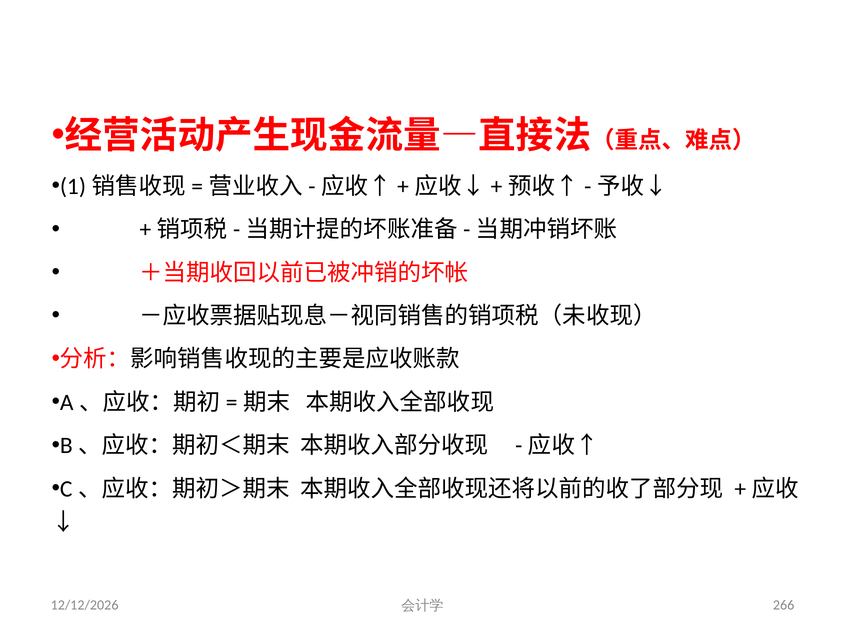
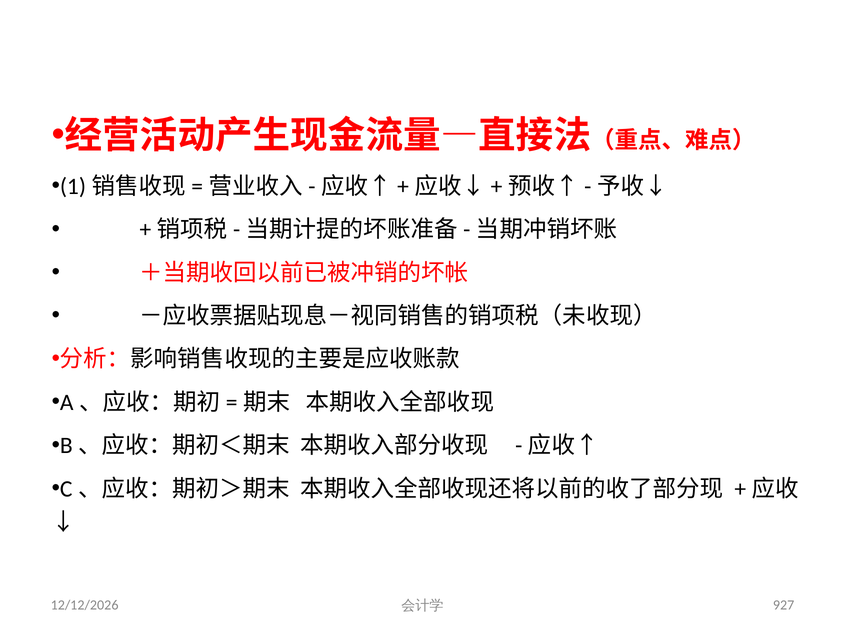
266: 266 -> 927
